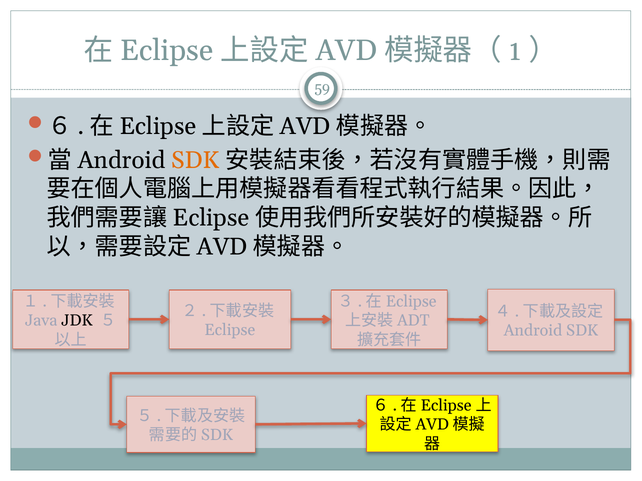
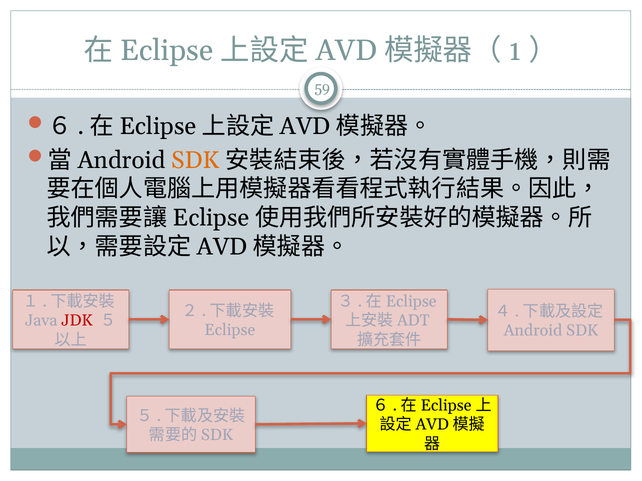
JDK colour: black -> red
